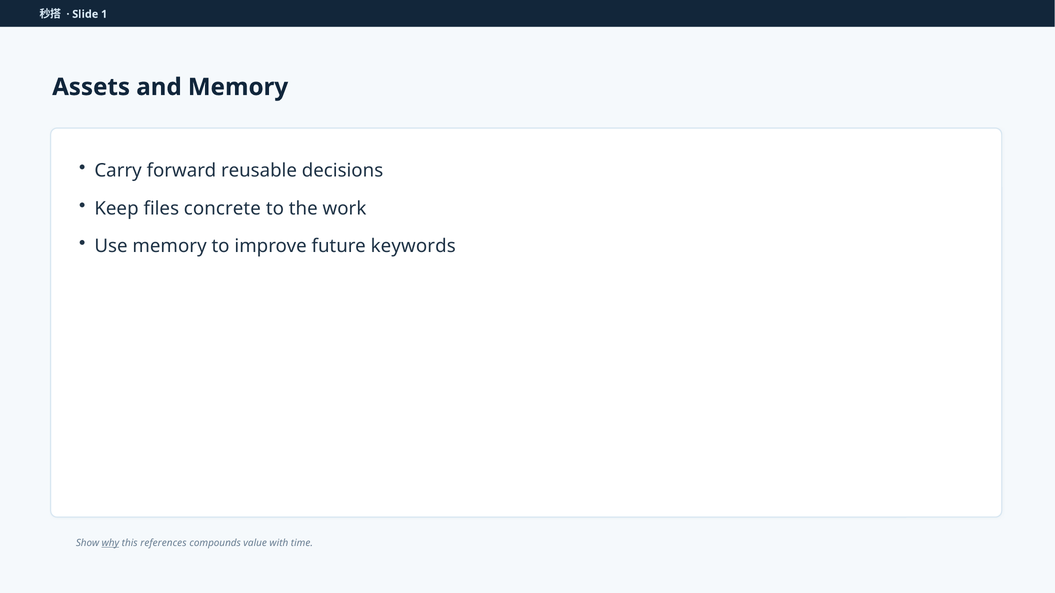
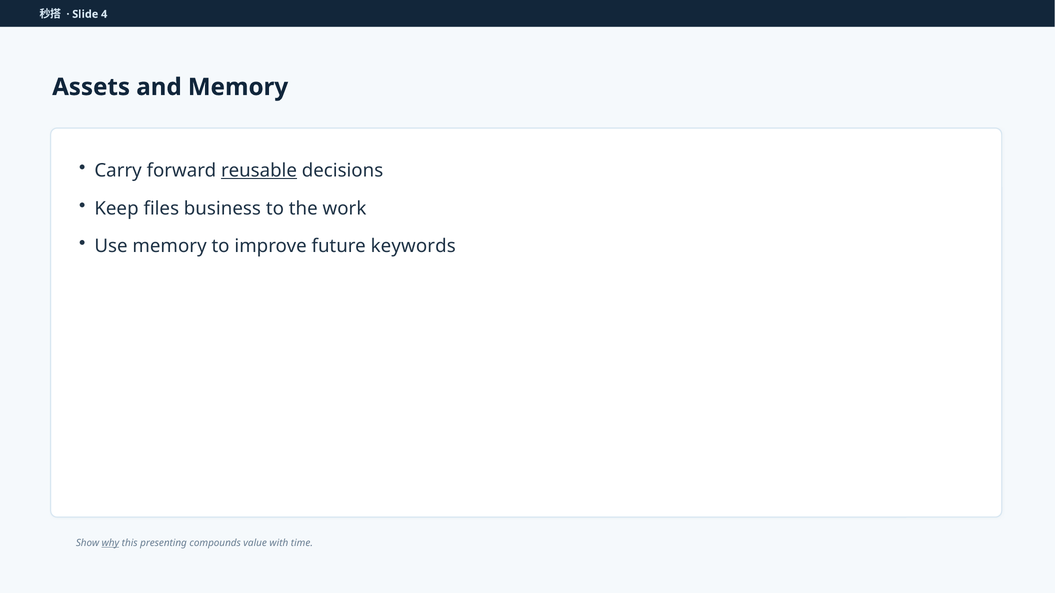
1: 1 -> 4
reusable underline: none -> present
concrete: concrete -> business
references: references -> presenting
